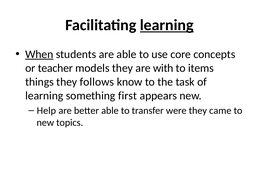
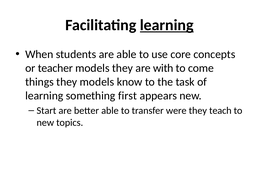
When underline: present -> none
items: items -> come
they follows: follows -> models
Help: Help -> Start
came: came -> teach
